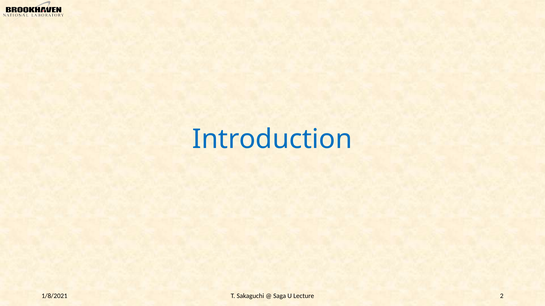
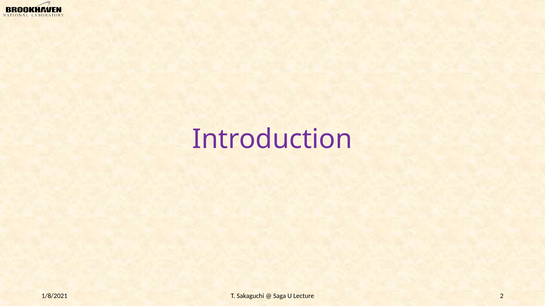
Introduction colour: blue -> purple
